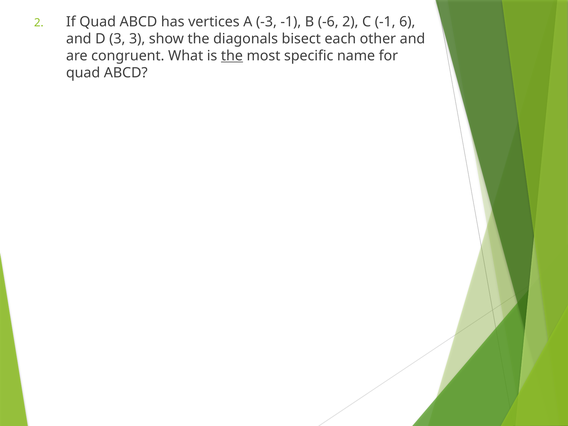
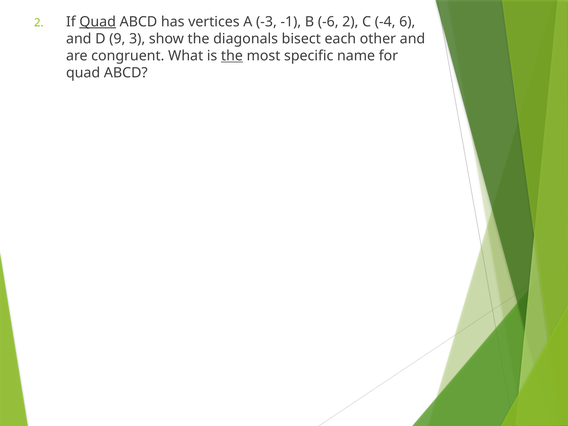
Quad at (98, 22) underline: none -> present
C -1: -1 -> -4
D 3: 3 -> 9
